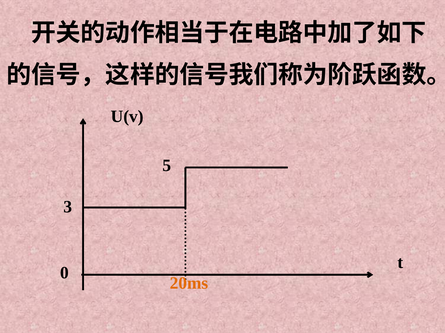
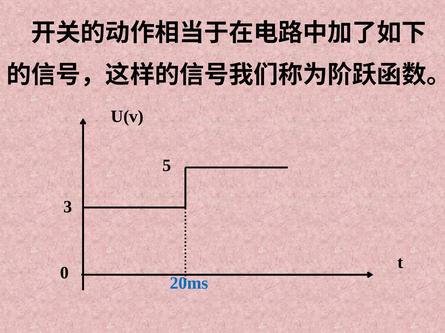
20ms colour: orange -> blue
